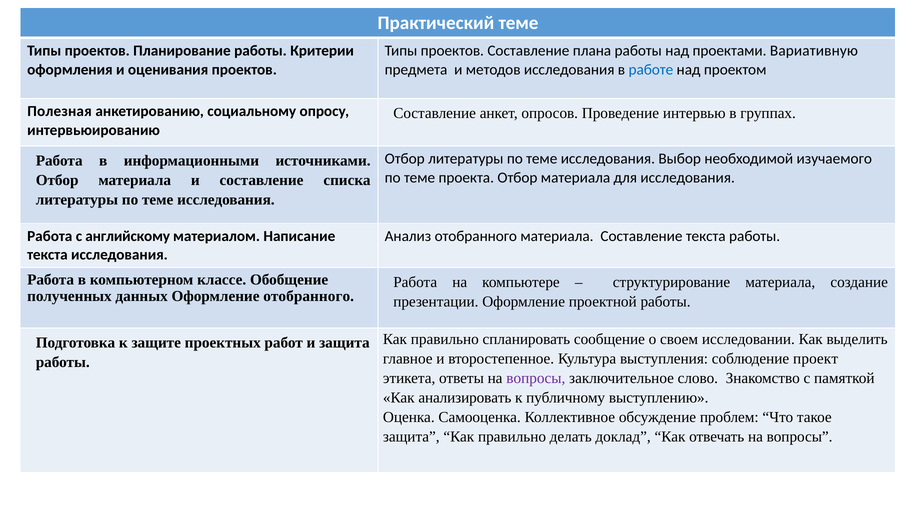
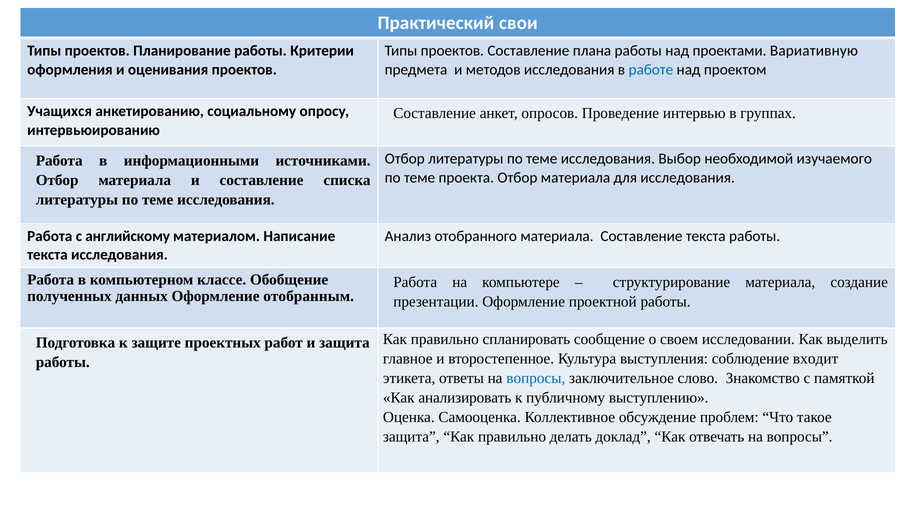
Практический теме: теме -> свои
Полезная: Полезная -> Учащихся
Оформление отобранного: отобранного -> отобранным
проект: проект -> входит
вопросы at (536, 378) colour: purple -> blue
